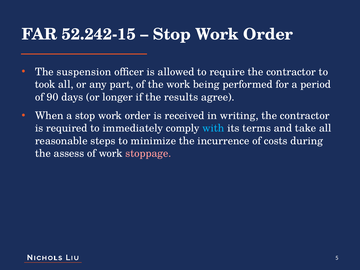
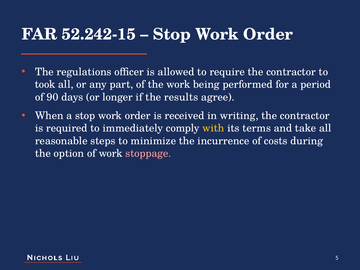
suspension: suspension -> regulations
with colour: light blue -> yellow
assess: assess -> option
